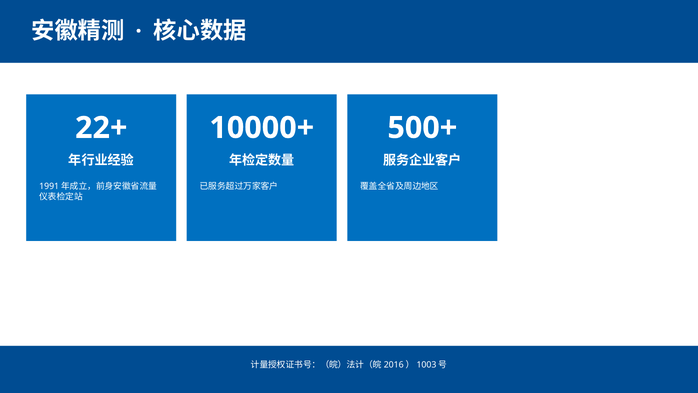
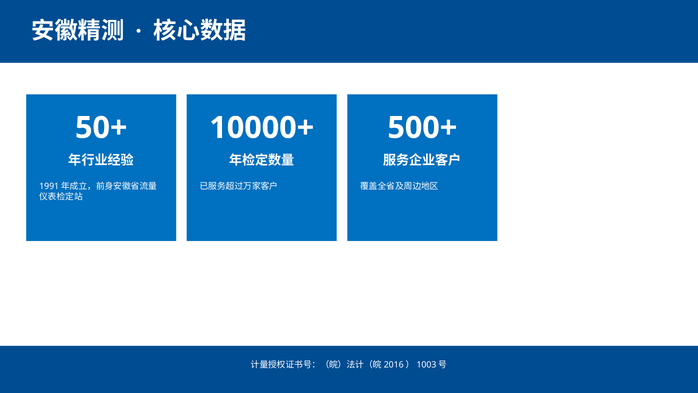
22+: 22+ -> 50+
